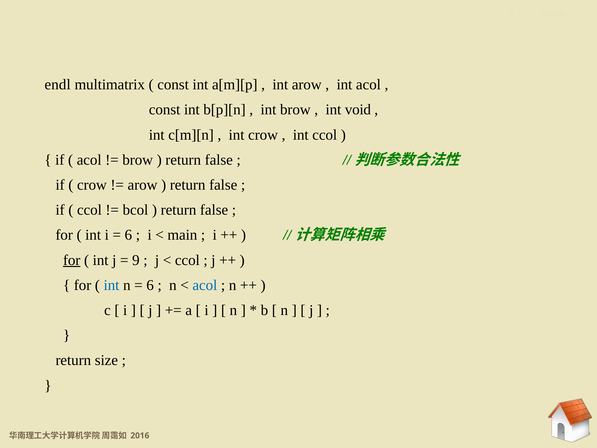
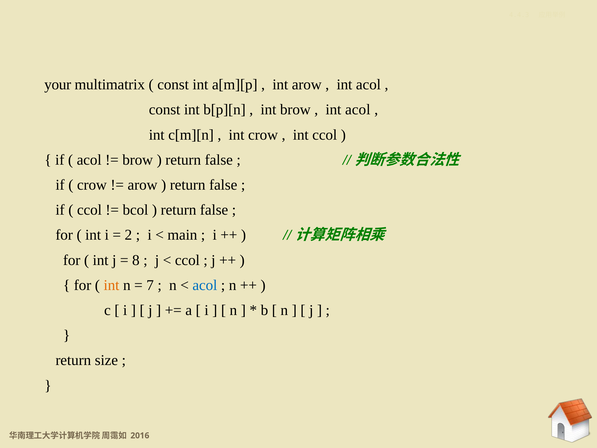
endl: endl -> your
void at (358, 110): void -> acol
6 at (128, 235): 6 -> 2
for at (72, 260) underline: present -> none
9: 9 -> 8
int at (112, 285) colour: blue -> orange
6 at (150, 285): 6 -> 7
